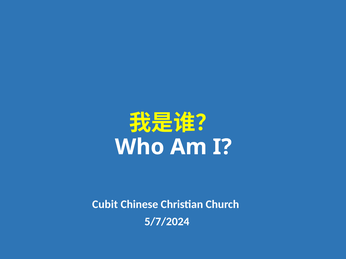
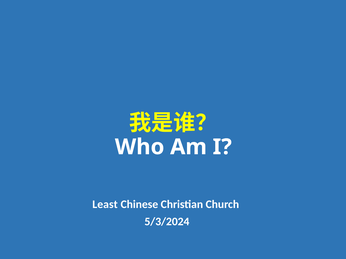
Cubit: Cubit -> Least
5/7/2024: 5/7/2024 -> 5/3/2024
